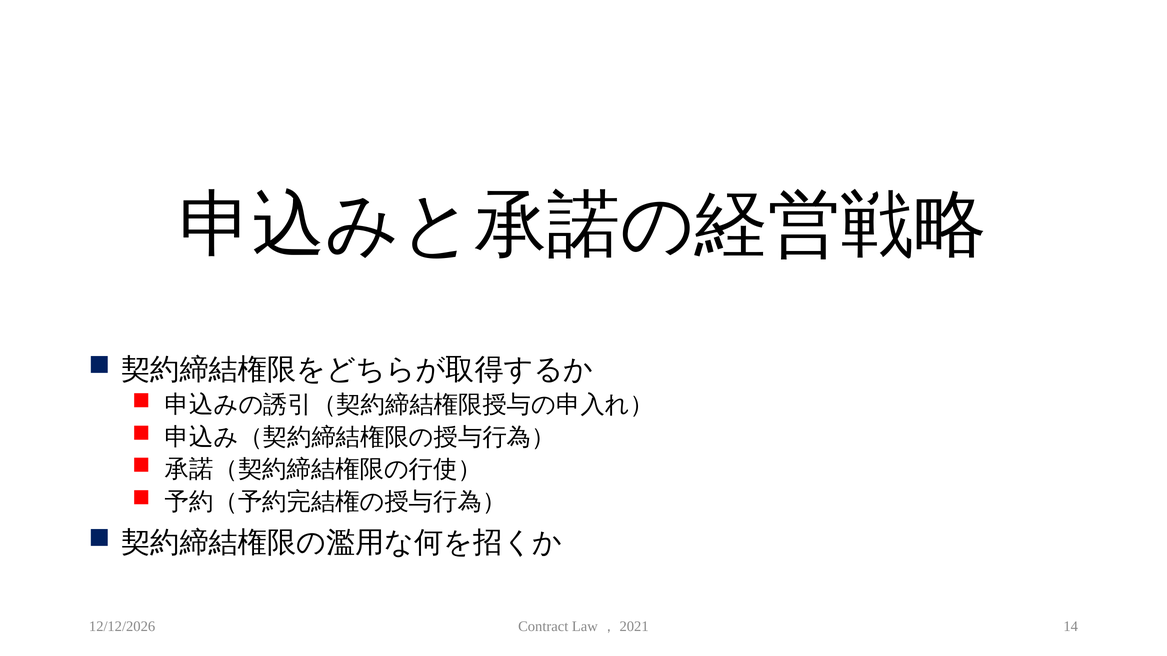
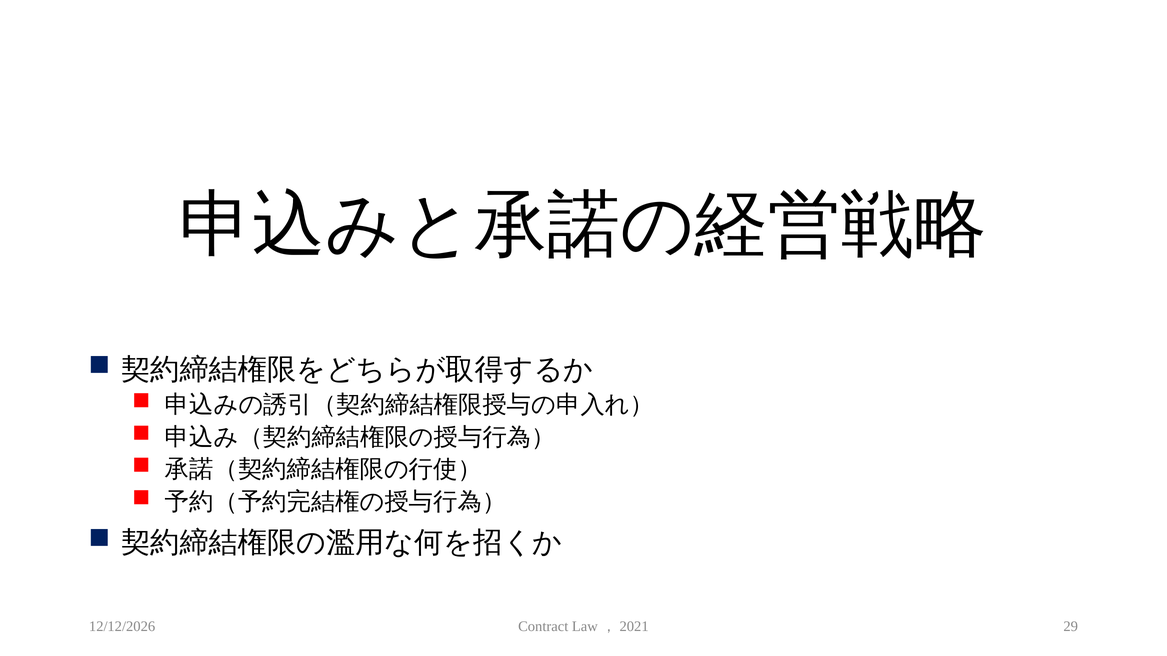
14: 14 -> 29
